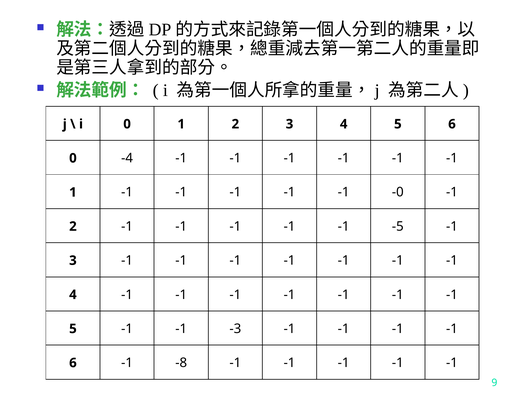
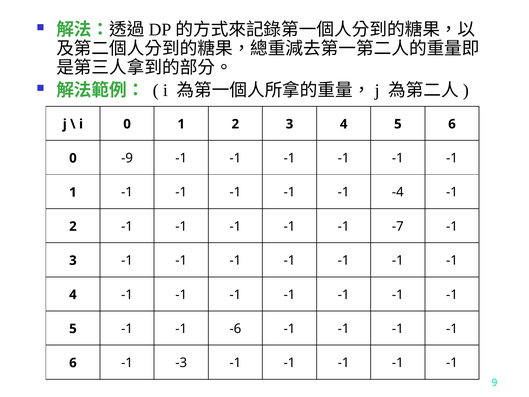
-4: -4 -> -9
-0: -0 -> -4
-5: -5 -> -7
-3: -3 -> -6
-8: -8 -> -3
